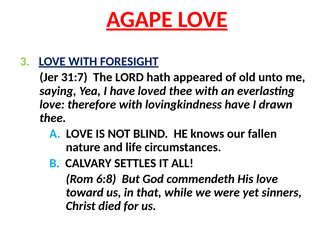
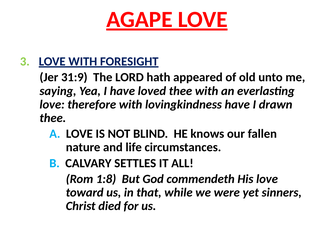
31:7: 31:7 -> 31:9
6:8: 6:8 -> 1:8
